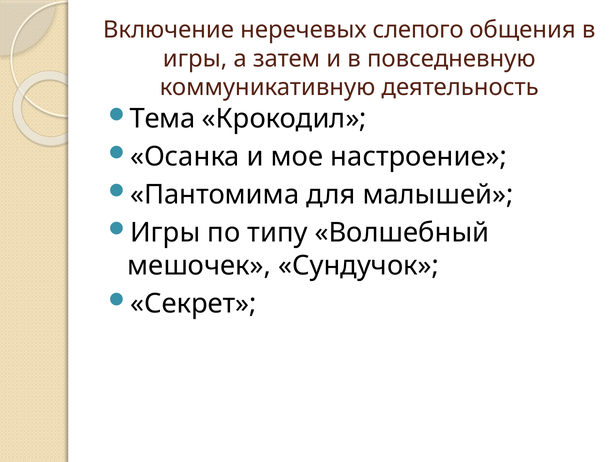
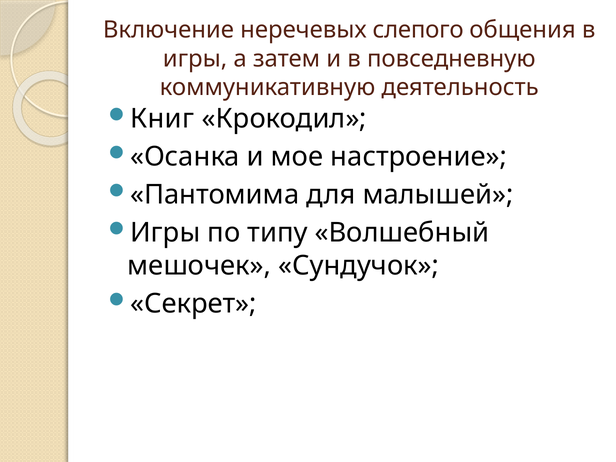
Тема: Тема -> Книг
